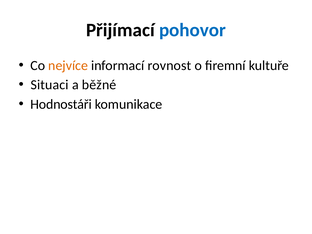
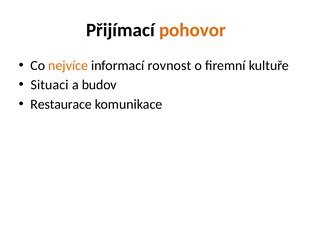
pohovor colour: blue -> orange
běžné: běžné -> budov
Hodnostáři: Hodnostáři -> Restaurace
